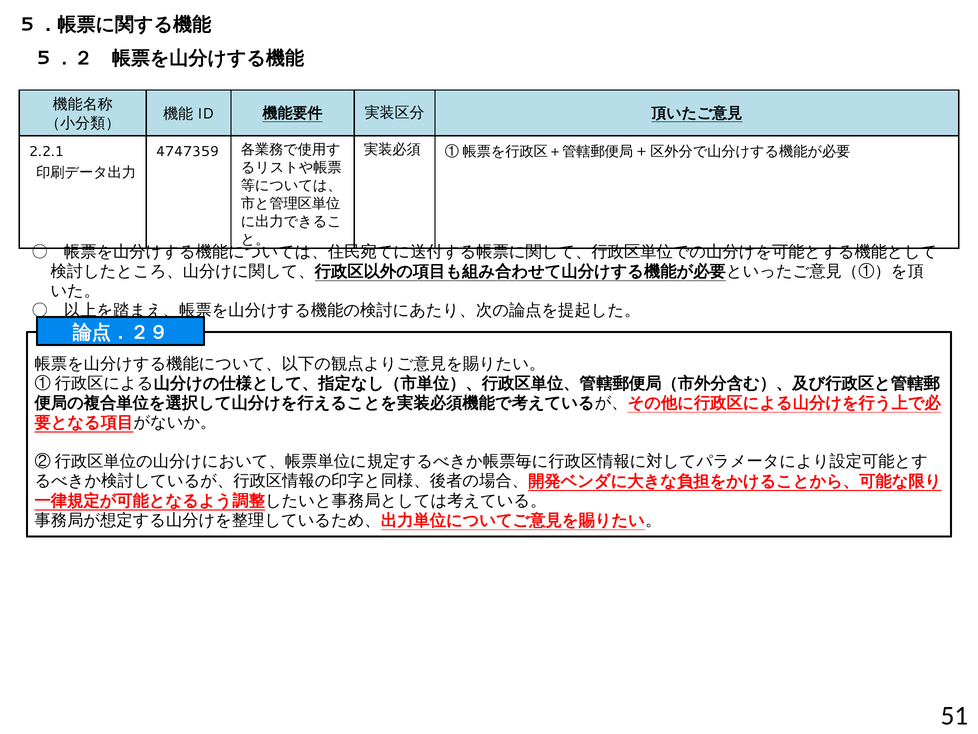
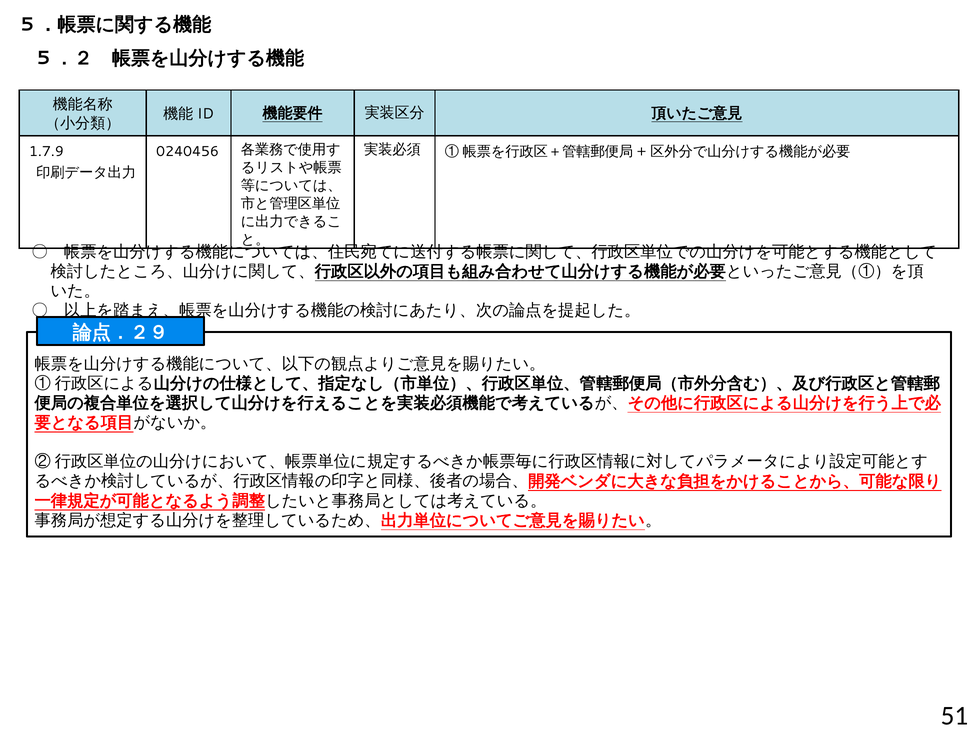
2.2.1: 2.2.1 -> 1.7.9
4747359: 4747359 -> 0240456
